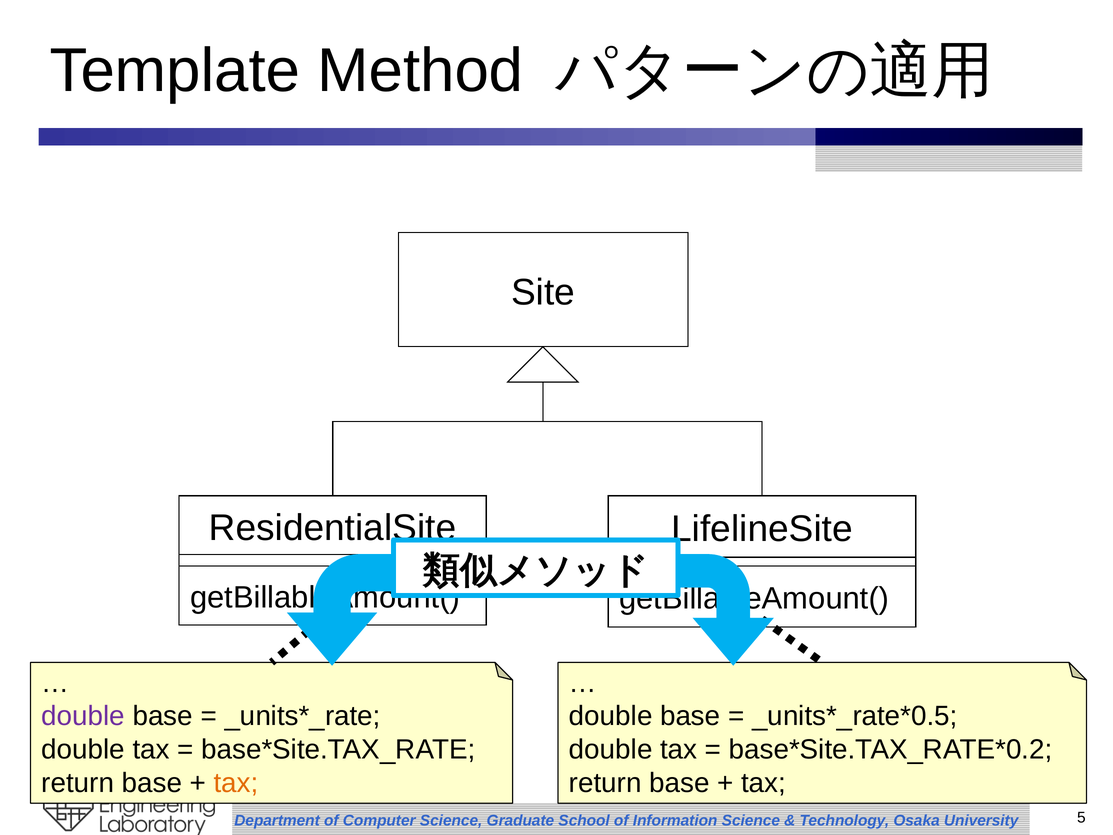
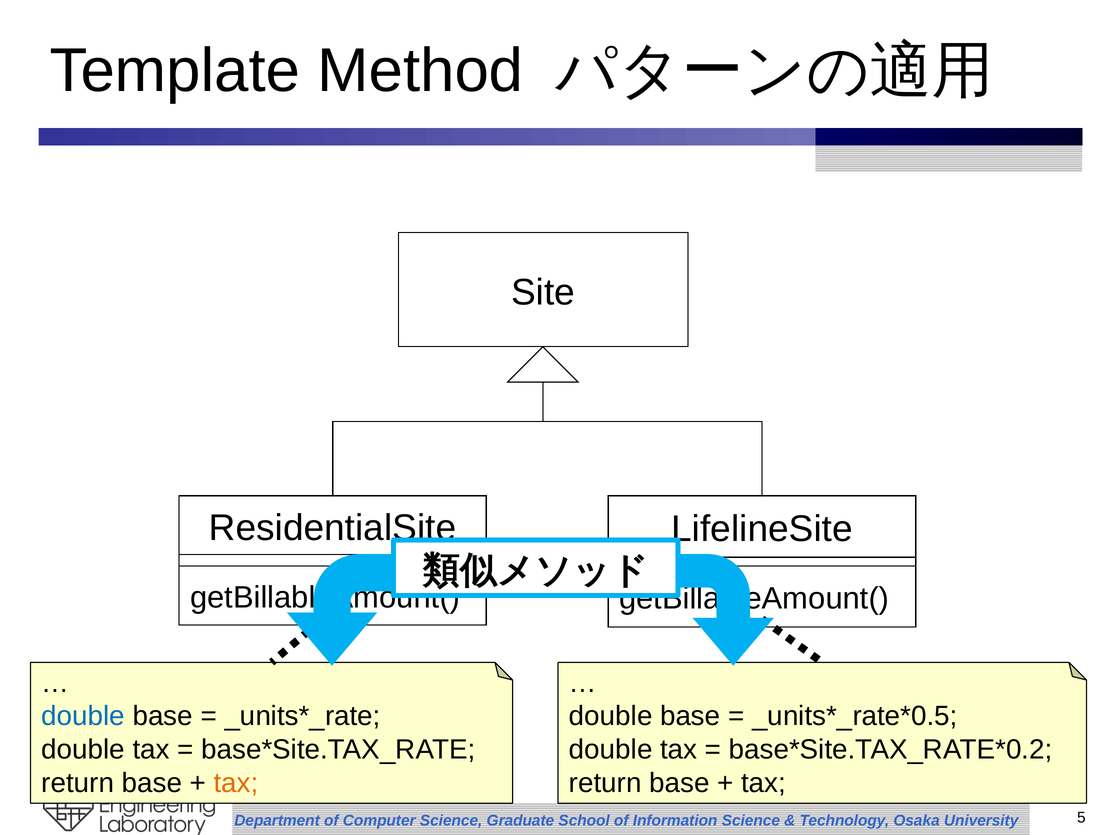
double at (83, 716) colour: purple -> blue
